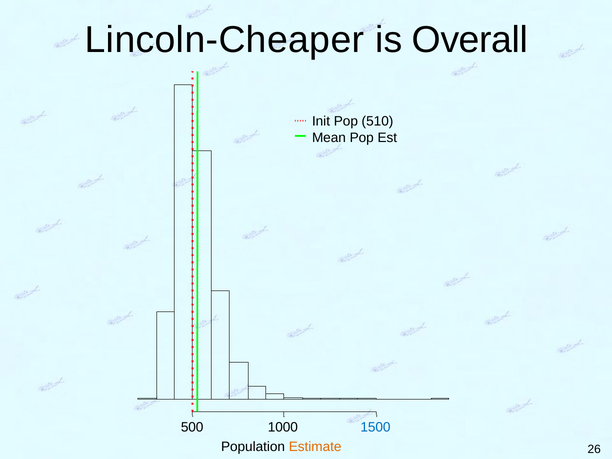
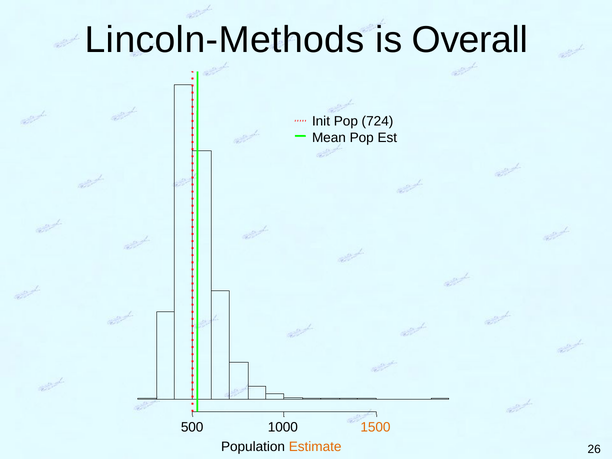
Lincoln-Cheaper: Lincoln-Cheaper -> Lincoln-Methods
510: 510 -> 724
1500 colour: blue -> orange
